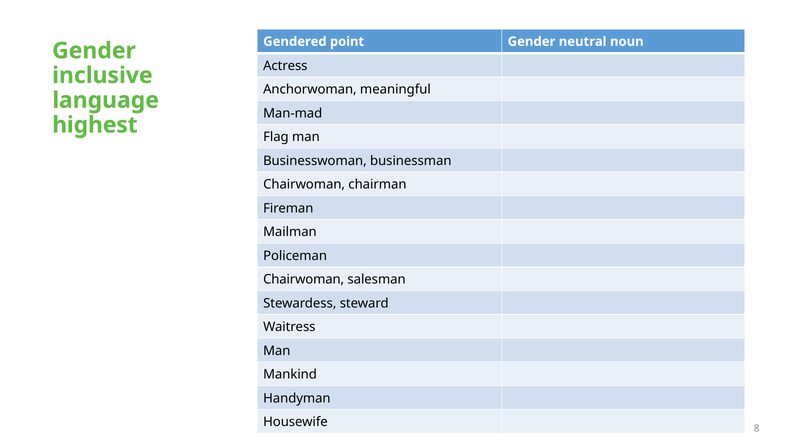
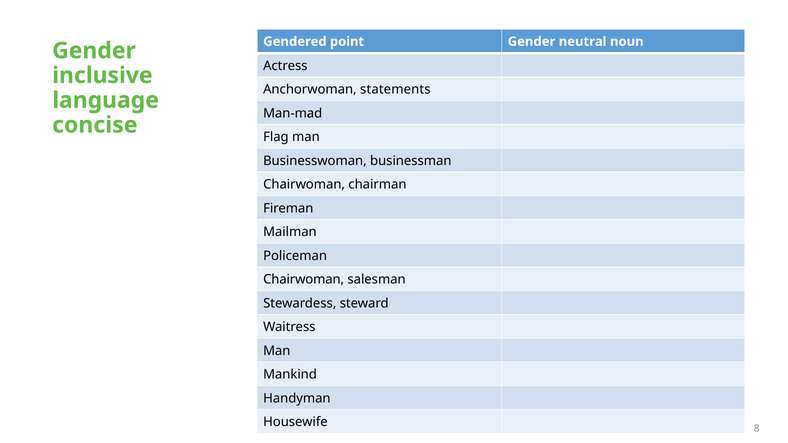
meaningful: meaningful -> statements
highest: highest -> concise
